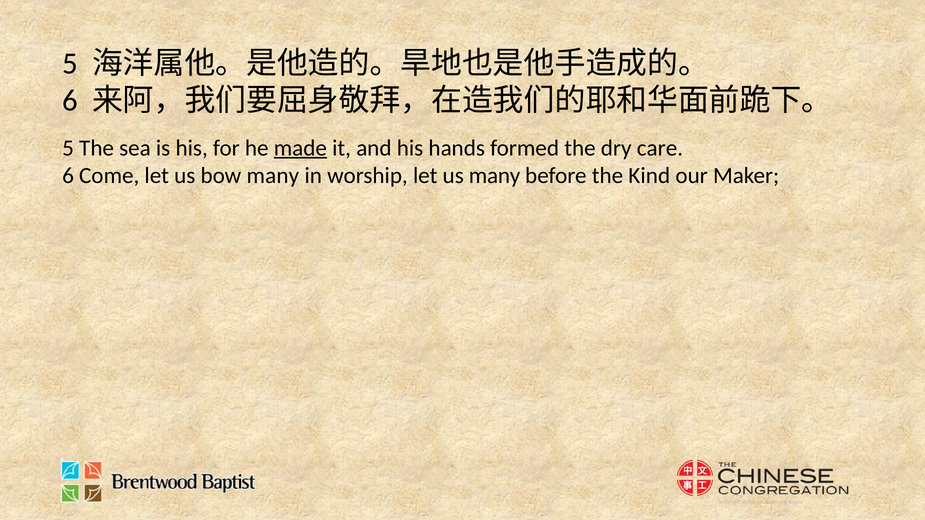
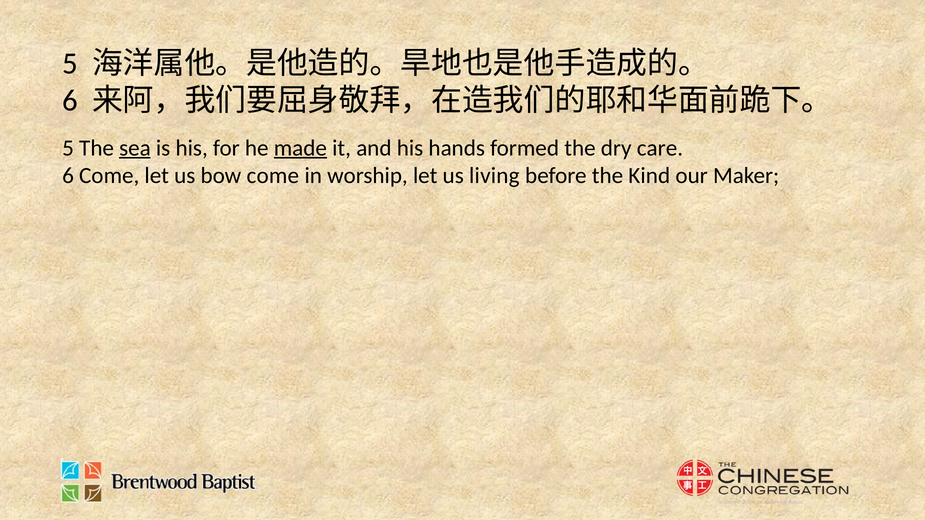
sea underline: none -> present
bow many: many -> come
us many: many -> living
